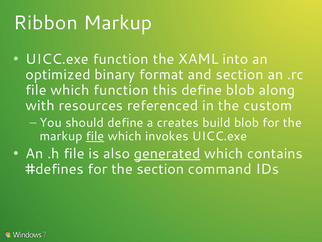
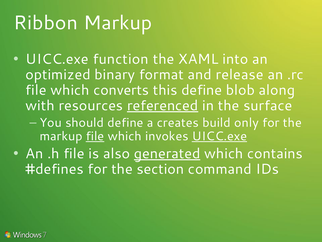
and section: section -> release
which function: function -> converts
referenced underline: none -> present
custom: custom -> surface
build blob: blob -> only
UICC.exe at (219, 136) underline: none -> present
